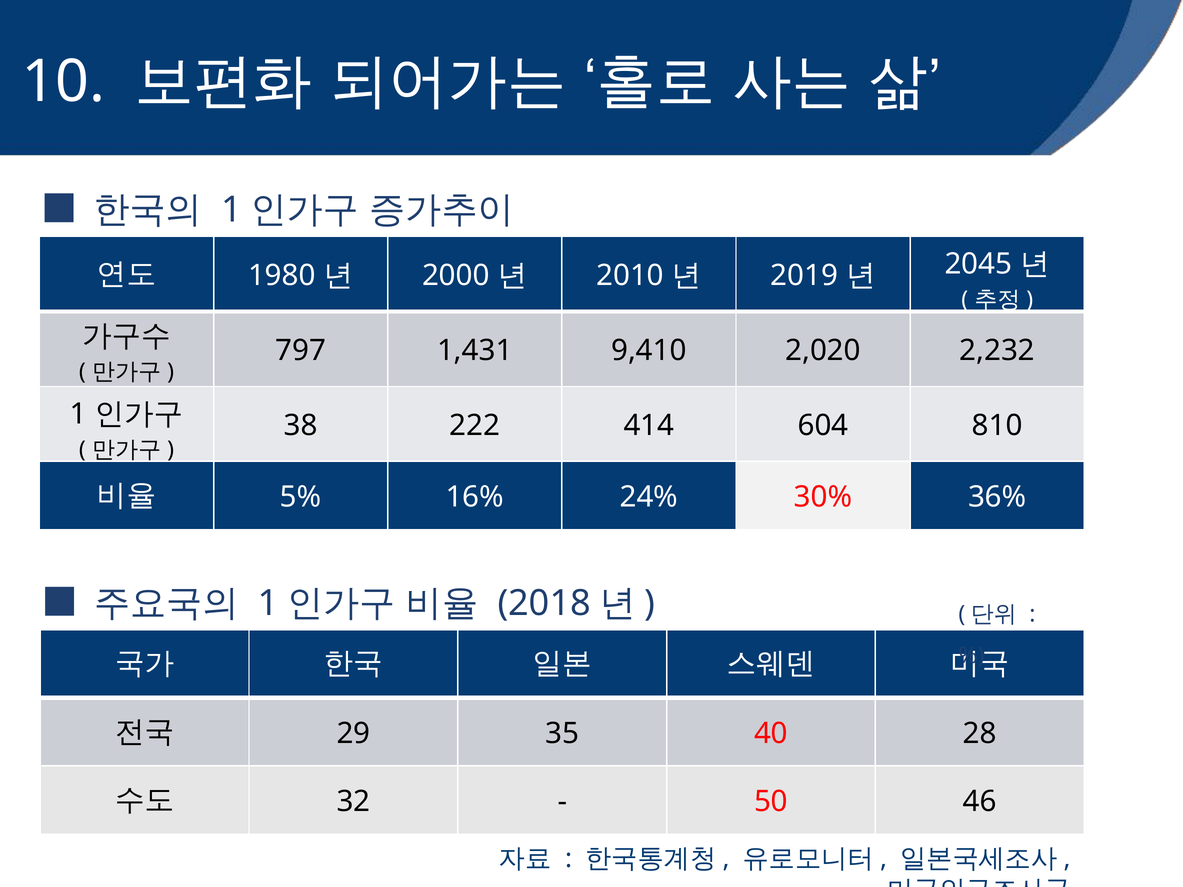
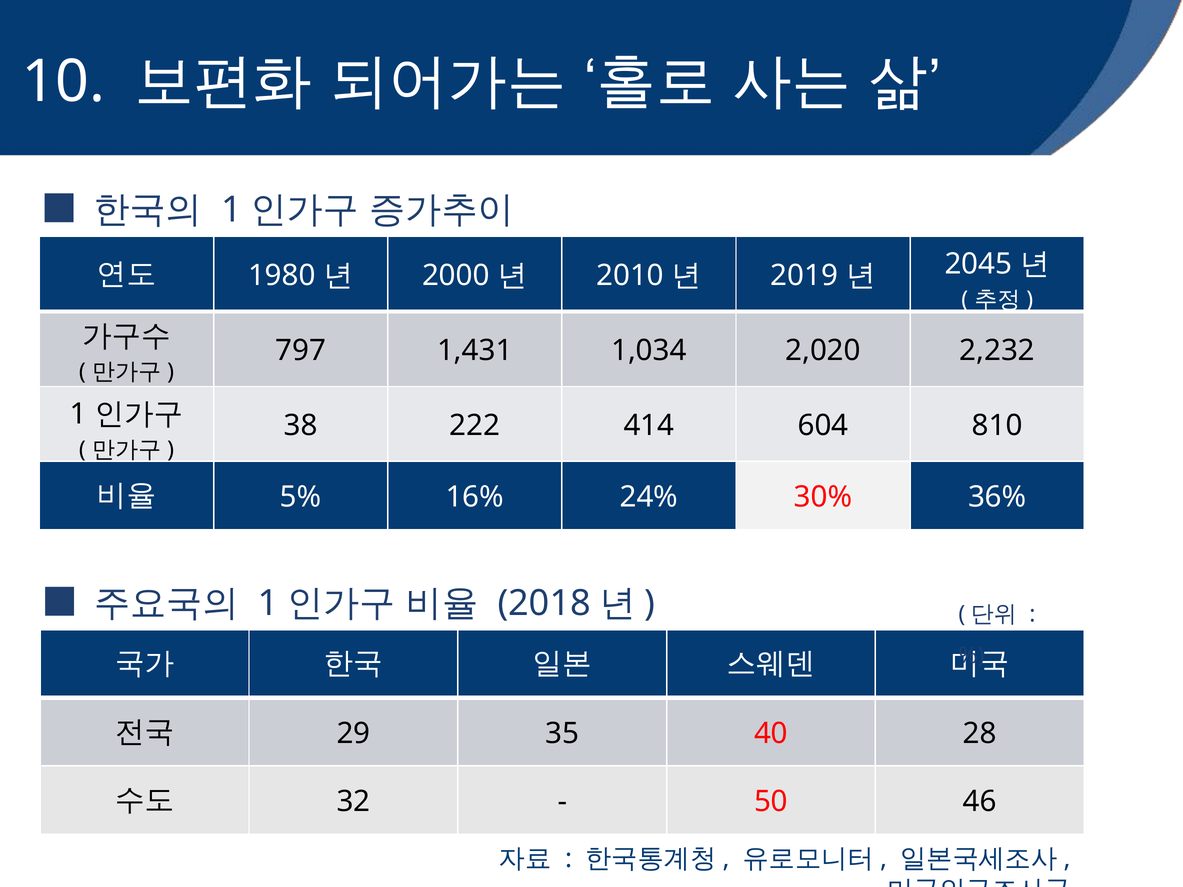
9,410: 9,410 -> 1,034
